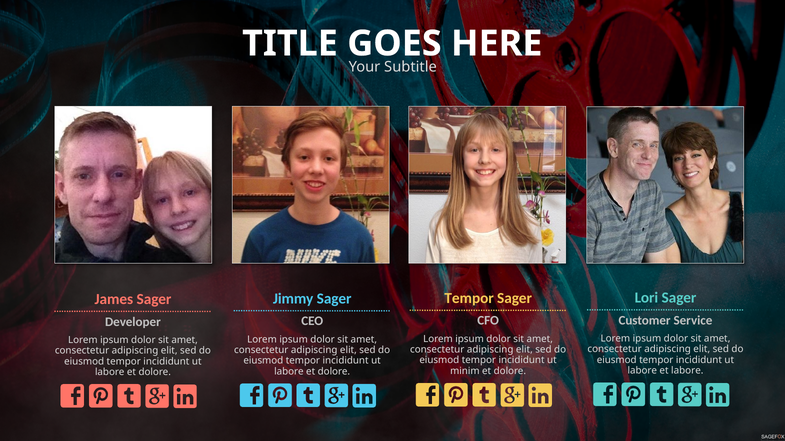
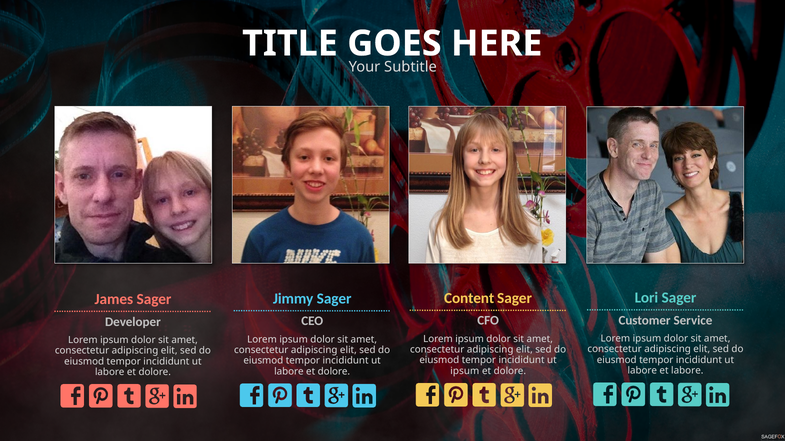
Tempor at (469, 299): Tempor -> Content
minim at (465, 371): minim -> ipsum
